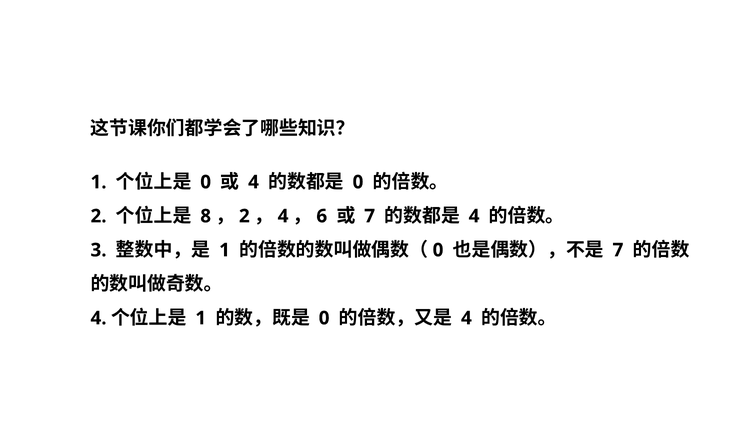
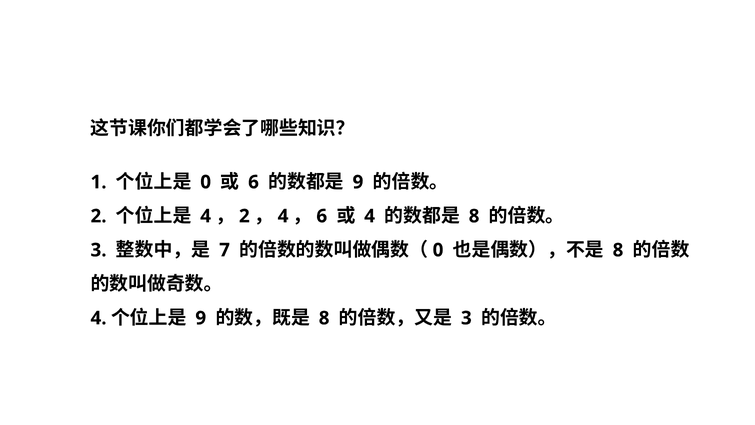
4 at (254, 182): 4 -> 6
0 at (358, 182): 0 -> 9
8 at (206, 216): 8 -> 4
7 at (370, 216): 7 -> 4
4 at (474, 216): 4 -> 8
1 at (225, 250): 1 -> 7
7 at (618, 250): 7 -> 8
1 at (201, 318): 1 -> 9
0 at (324, 318): 0 -> 8
4 at (466, 318): 4 -> 3
